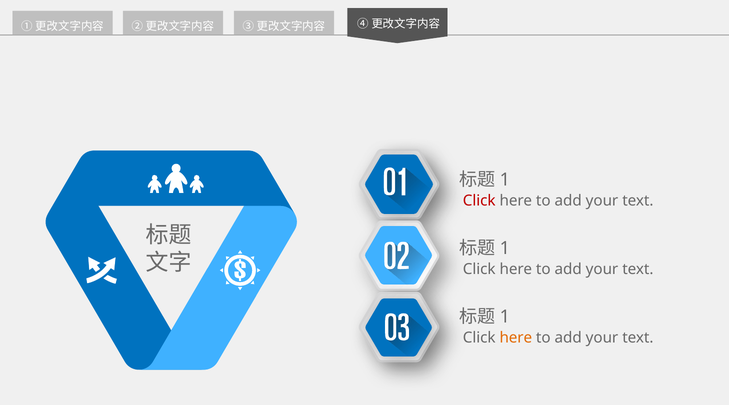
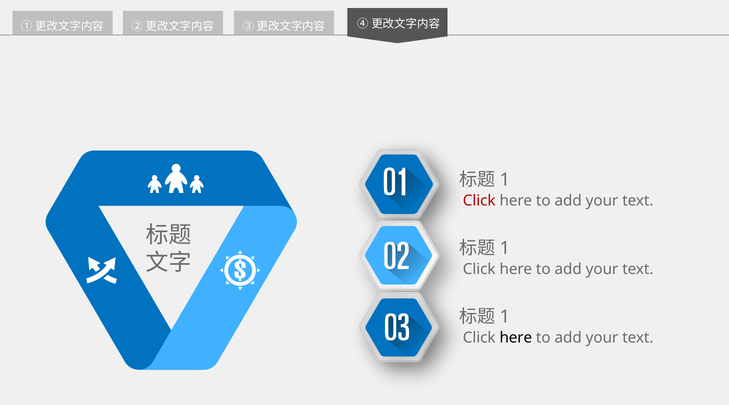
here at (516, 338) colour: orange -> black
